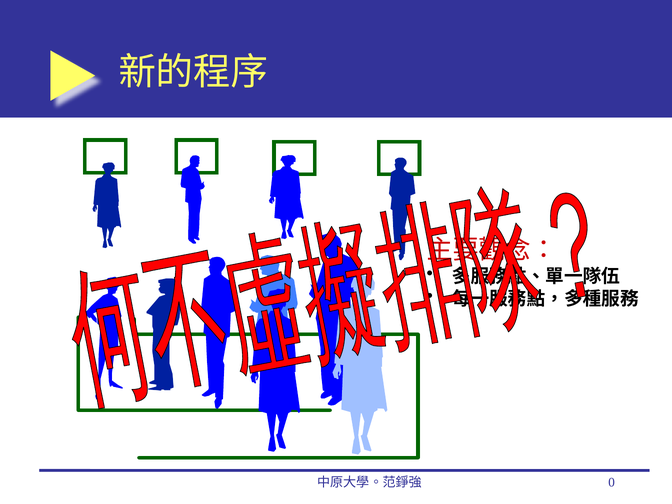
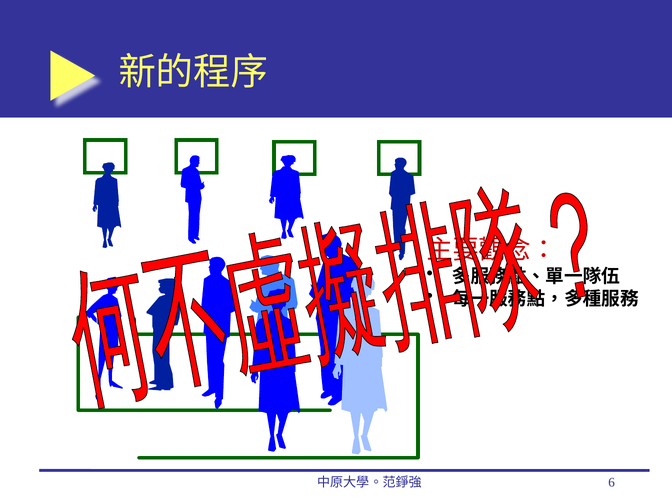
0: 0 -> 6
